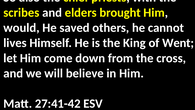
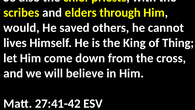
brought: brought -> through
Went: Went -> Thing
